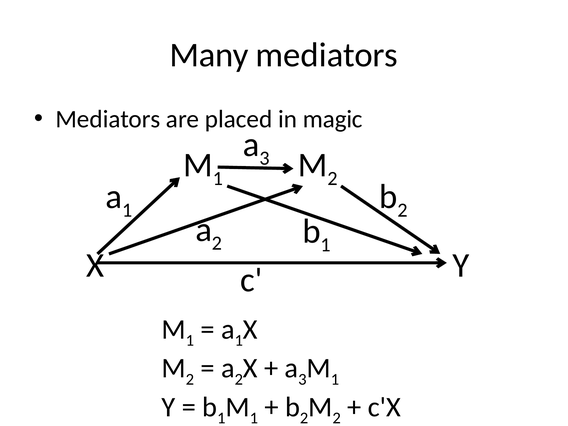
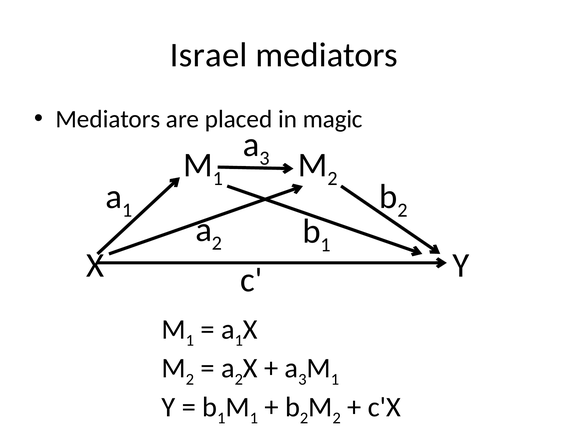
Many: Many -> Israel
